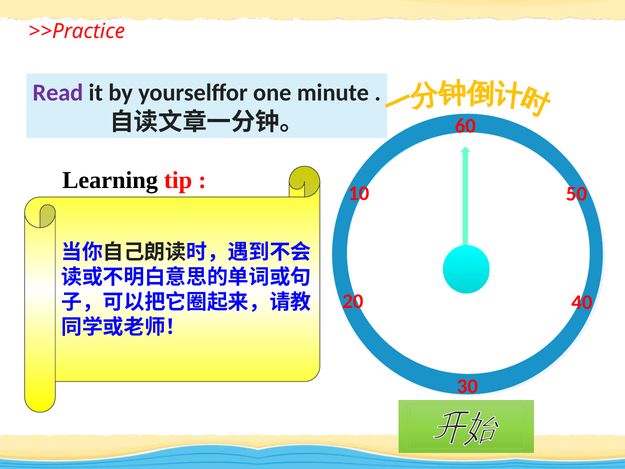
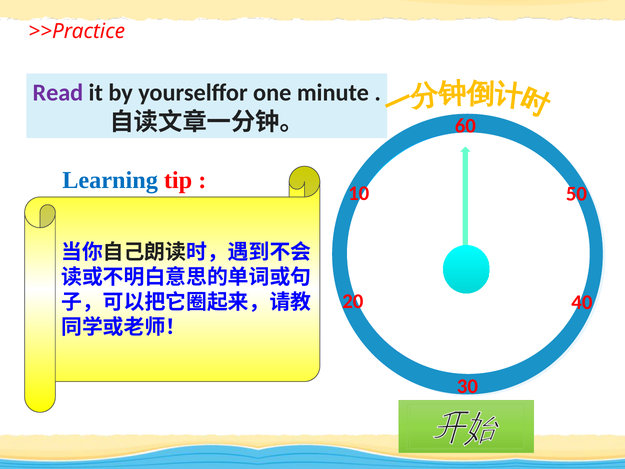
Learning colour: black -> blue
